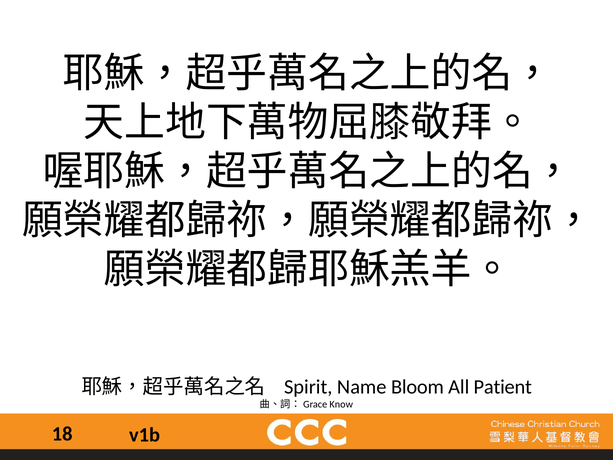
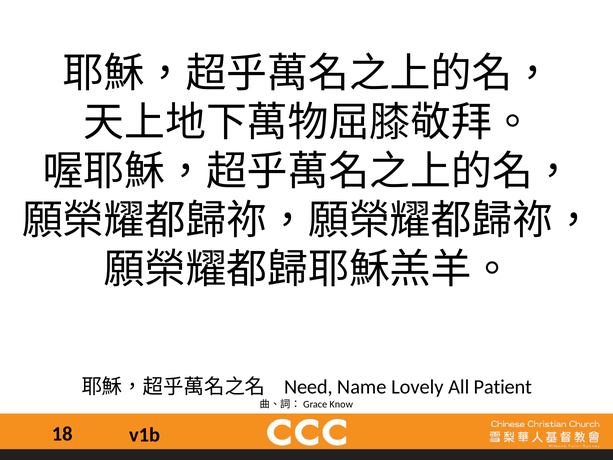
Spirit: Spirit -> Need
Bloom: Bloom -> Lovely
